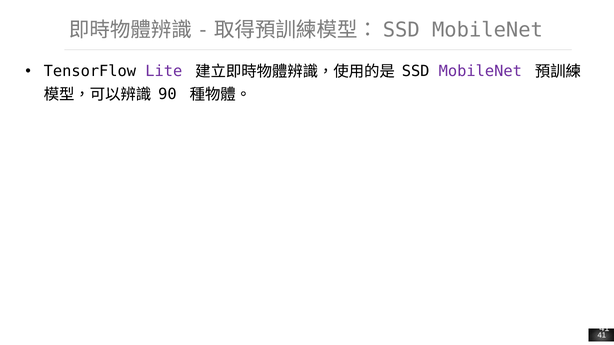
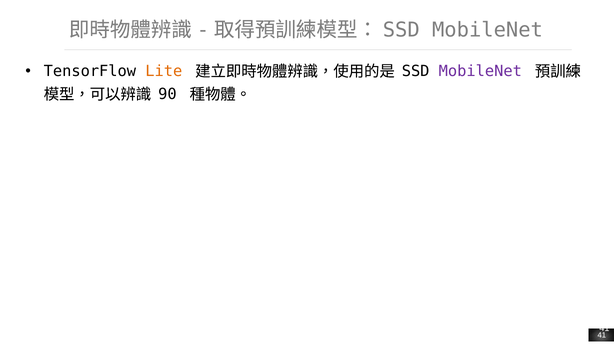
Lite colour: purple -> orange
